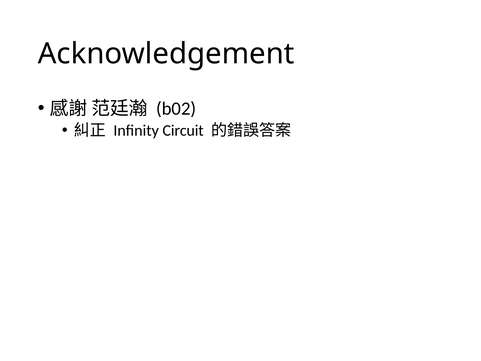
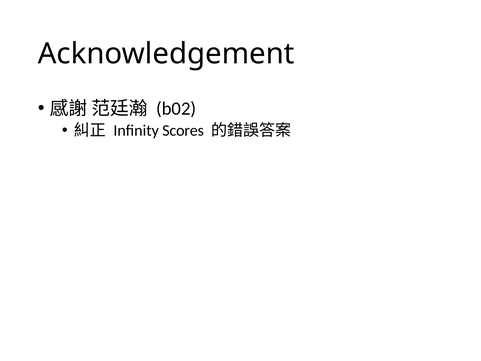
Circuit: Circuit -> Scores
